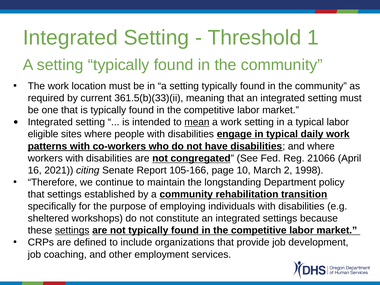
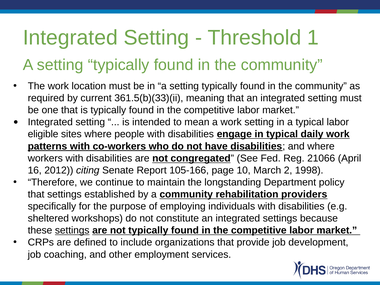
mean underline: present -> none
2021: 2021 -> 2012
transition: transition -> providers
